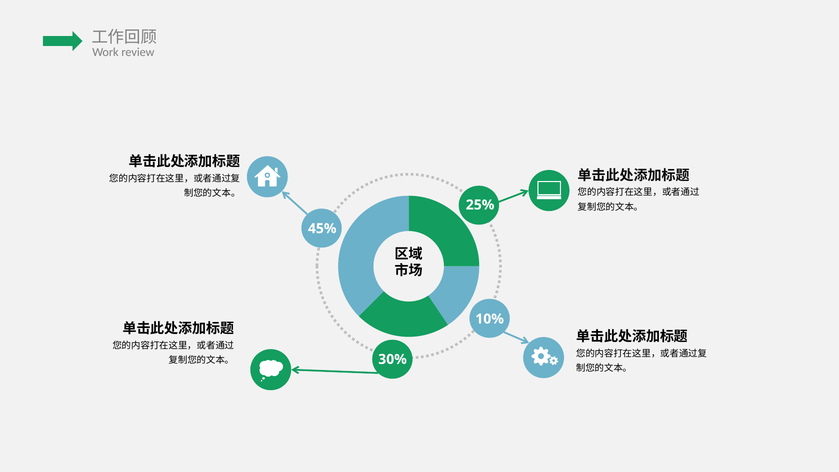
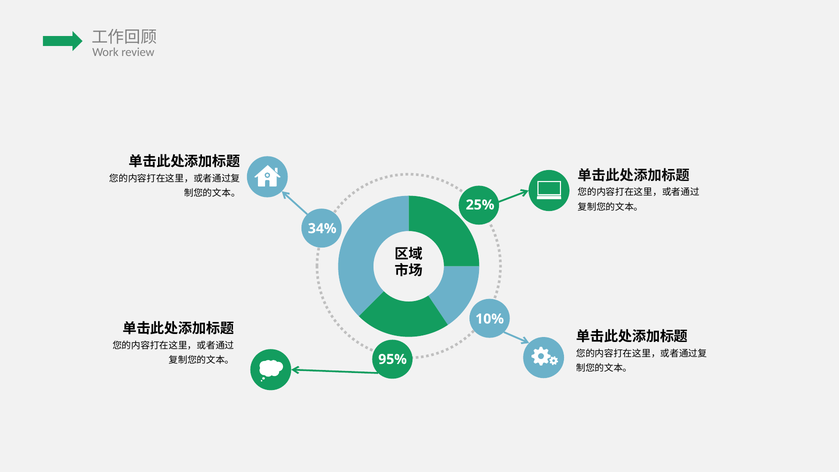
45%: 45% -> 34%
30%: 30% -> 95%
